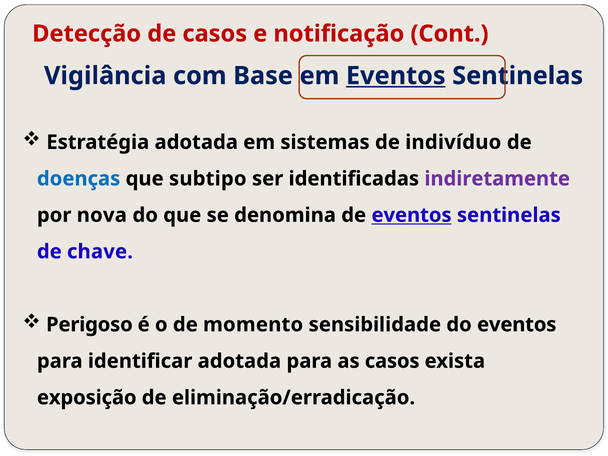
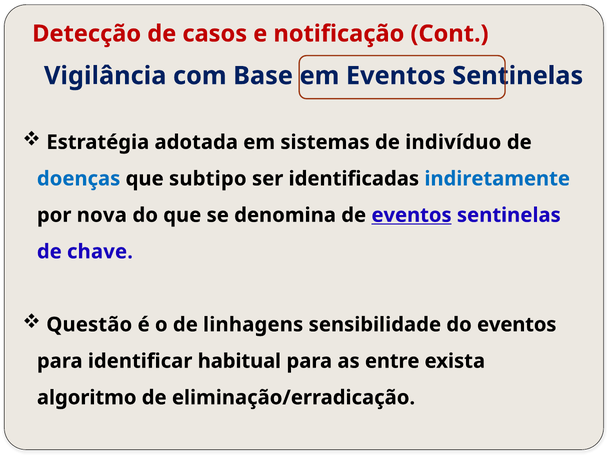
Eventos at (396, 76) underline: present -> none
indiretamente colour: purple -> blue
Perigoso: Perigoso -> Questão
momento: momento -> linhagens
identificar adotada: adotada -> habitual
as casos: casos -> entre
exposição: exposição -> algoritmo
